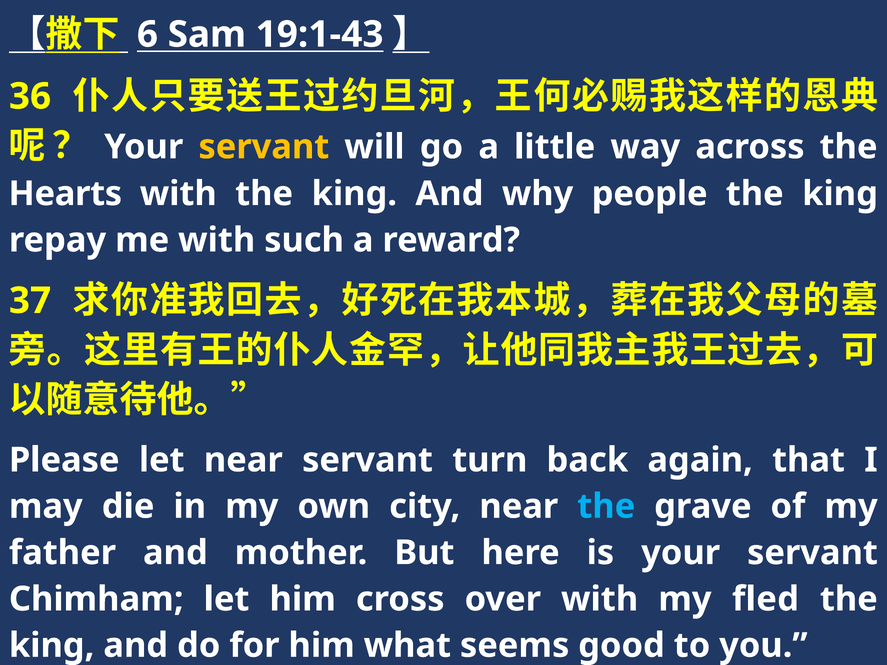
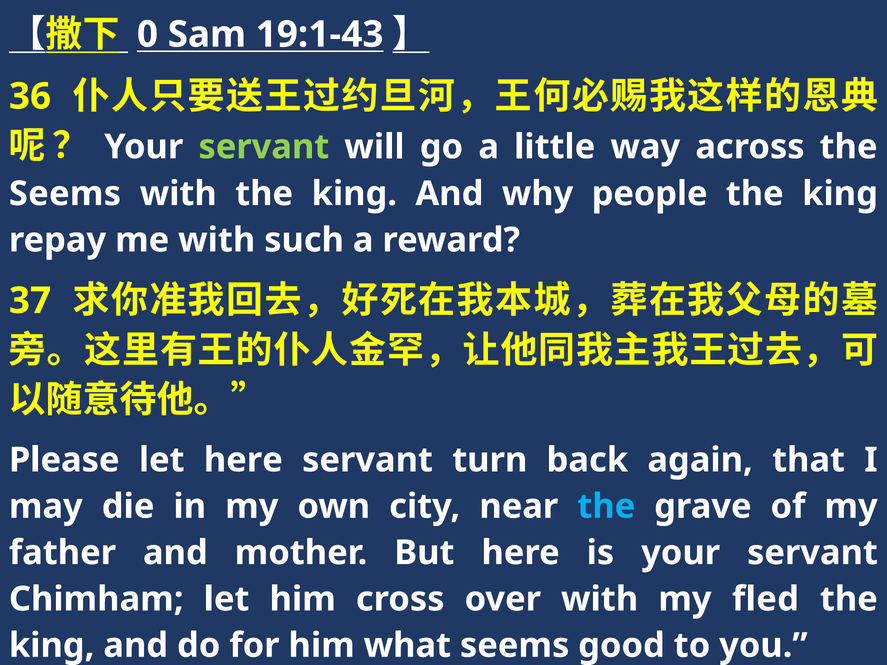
6: 6 -> 0
servant at (264, 147) colour: yellow -> light green
Hearts at (65, 194): Hearts -> Seems
let near: near -> here
